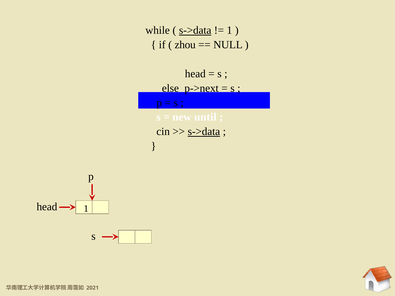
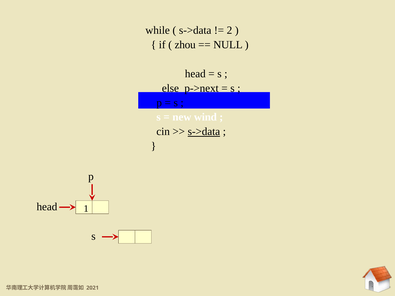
s->data at (195, 30) underline: present -> none
1 at (229, 30): 1 -> 2
until: until -> wind
